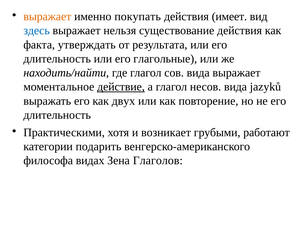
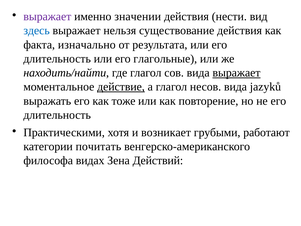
выражает at (47, 16) colour: orange -> purple
покупать: покупать -> значении
имеет: имеет -> нести
утверждать: утверждать -> изначально
выражает at (237, 73) underline: none -> present
двух: двух -> тоже
подарить: подарить -> почитать
Глаголов: Глаголов -> Действий
